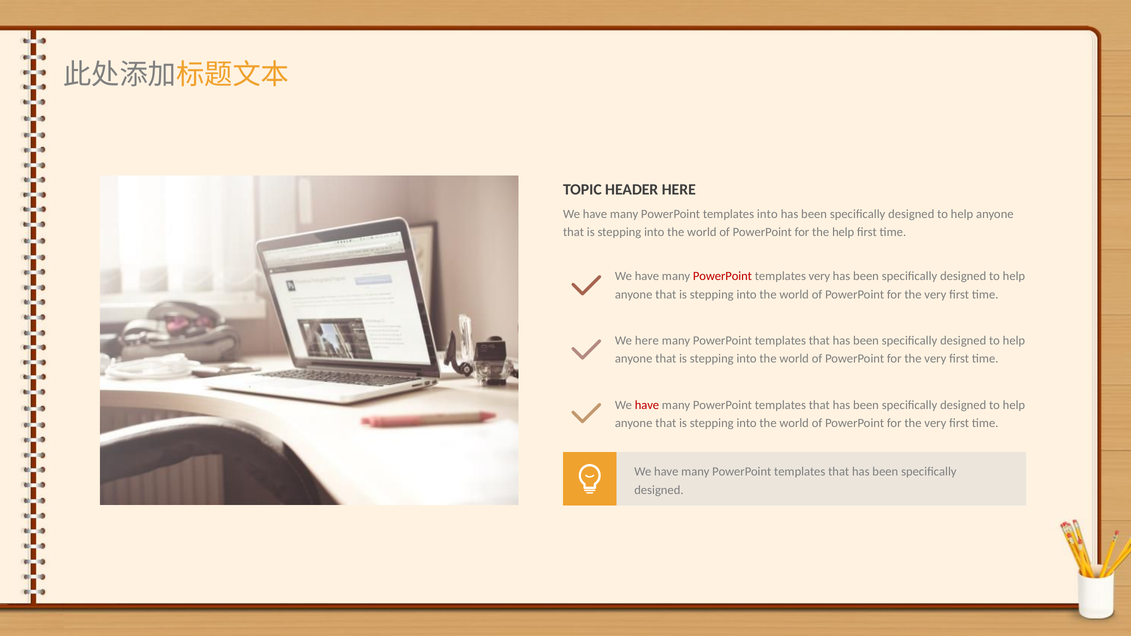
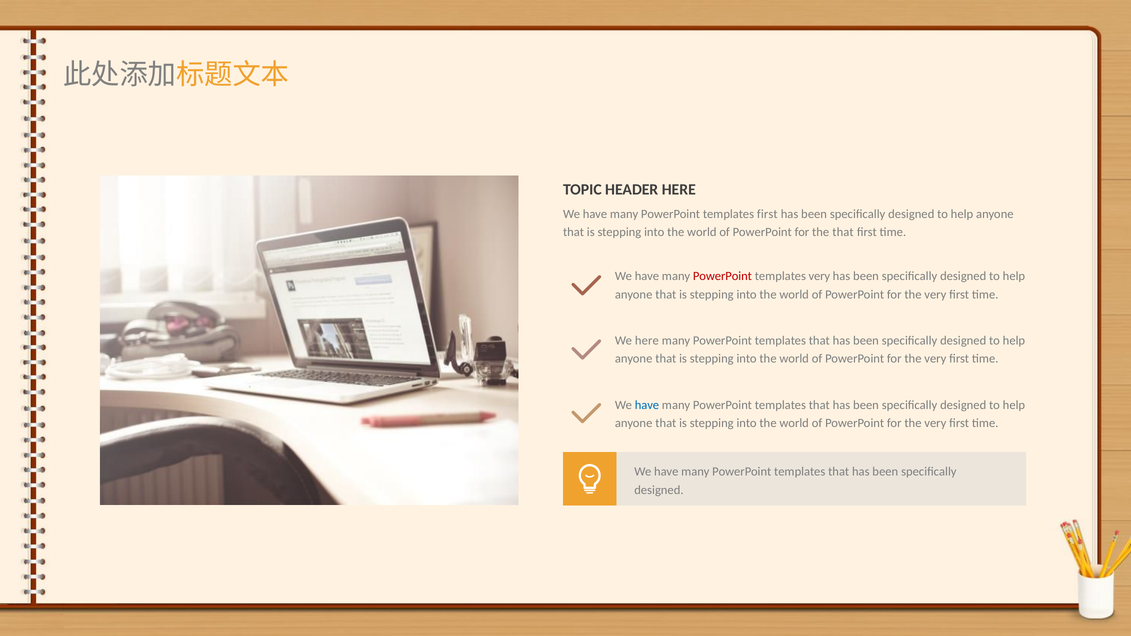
templates into: into -> first
the help: help -> that
have at (647, 405) colour: red -> blue
